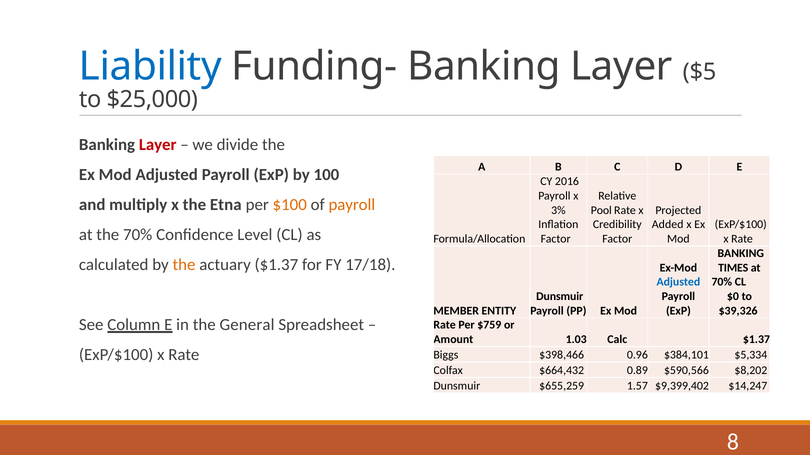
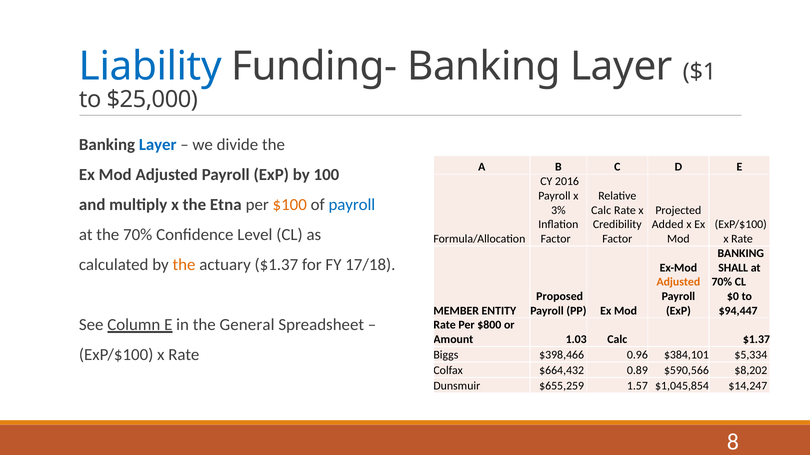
$5: $5 -> $1
Layer at (158, 145) colour: red -> blue
payroll at (352, 205) colour: orange -> blue
Pool at (601, 210): Pool -> Calc
TIMES: TIMES -> SHALL
Adjusted at (678, 282) colour: blue -> orange
Dunsmuir at (560, 297): Dunsmuir -> Proposed
$39,326: $39,326 -> $94,447
$759: $759 -> $800
$9,399,402: $9,399,402 -> $1,045,854
